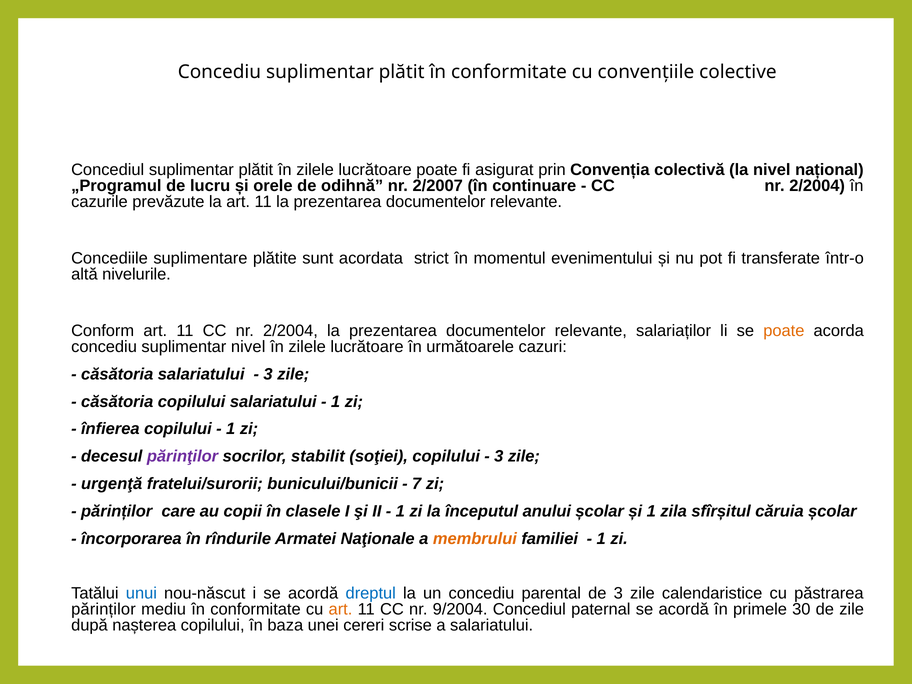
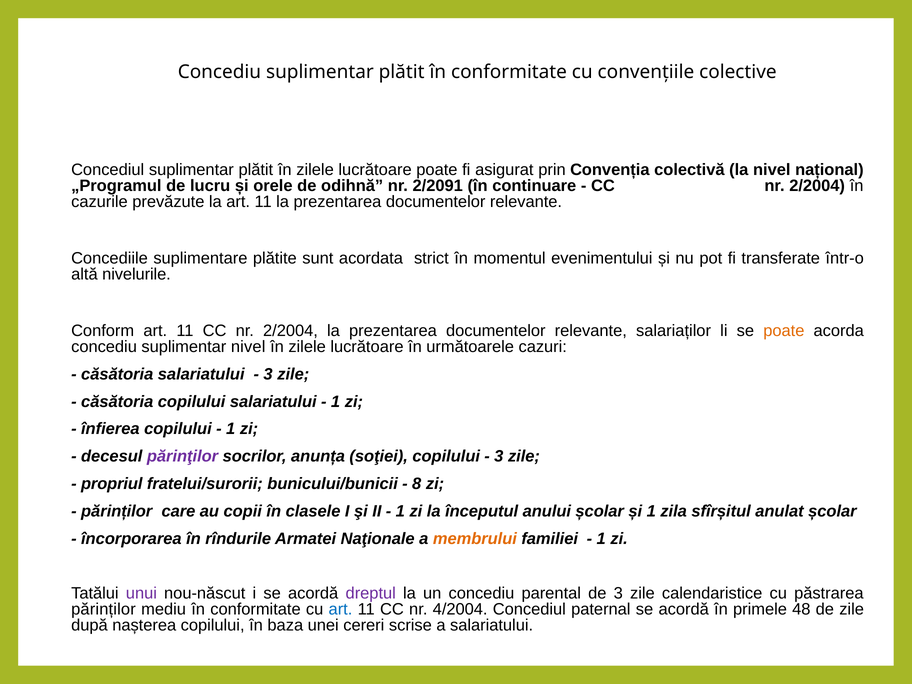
2/2007: 2/2007 -> 2/2091
stabilit: stabilit -> anunța
urgenţă: urgenţă -> propriul
7: 7 -> 8
căruia: căruia -> anulat
unui colour: blue -> purple
dreptul colour: blue -> purple
art at (340, 609) colour: orange -> blue
9/2004: 9/2004 -> 4/2004
30: 30 -> 48
